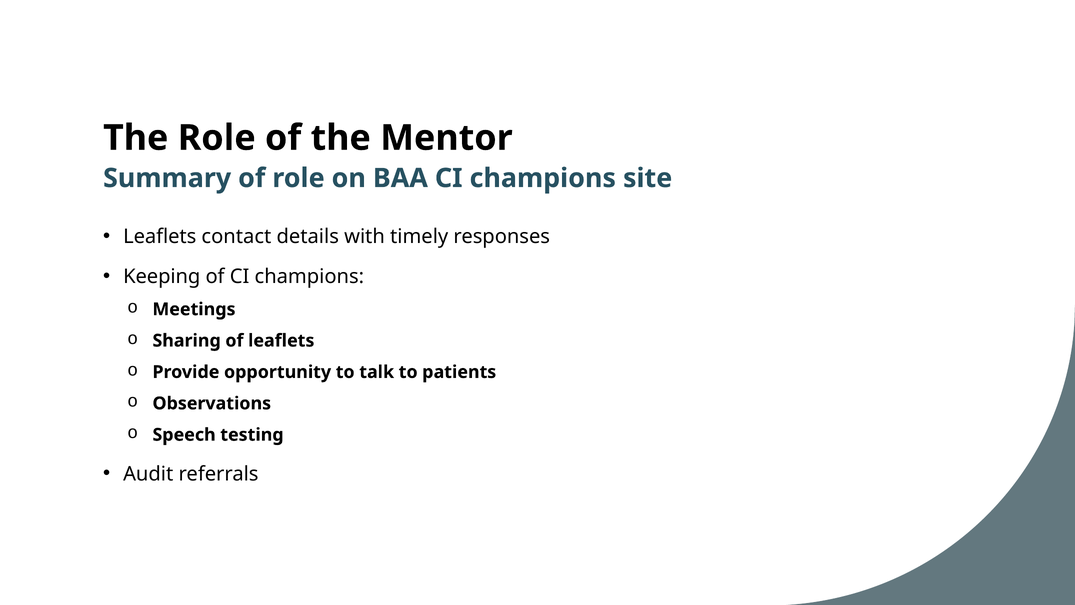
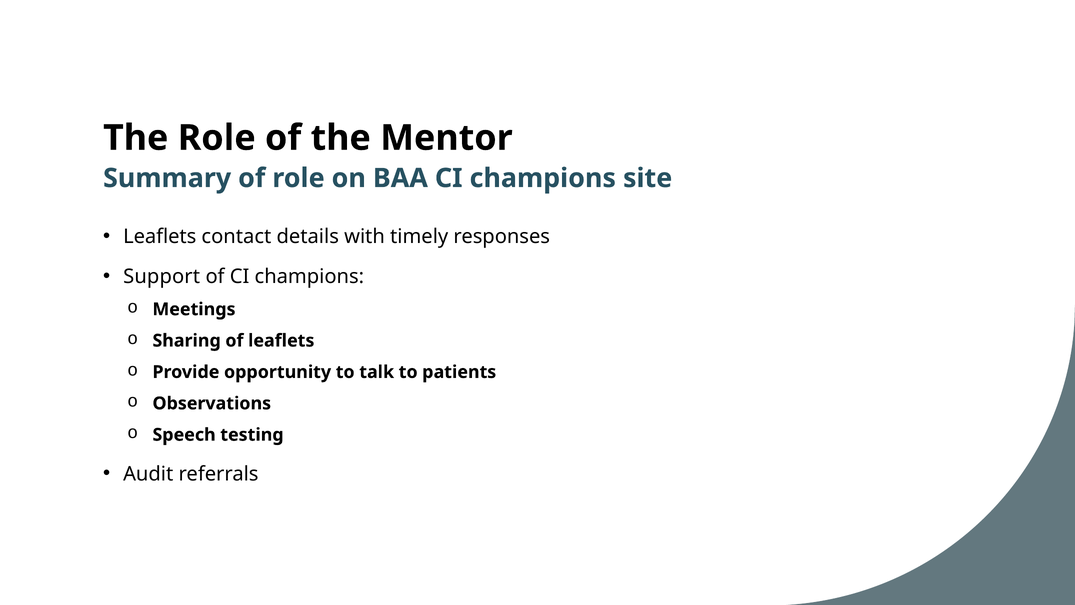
Keeping: Keeping -> Support
